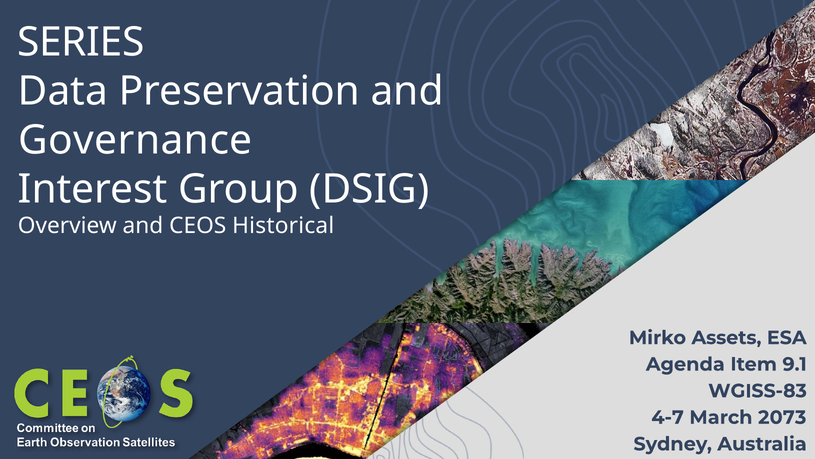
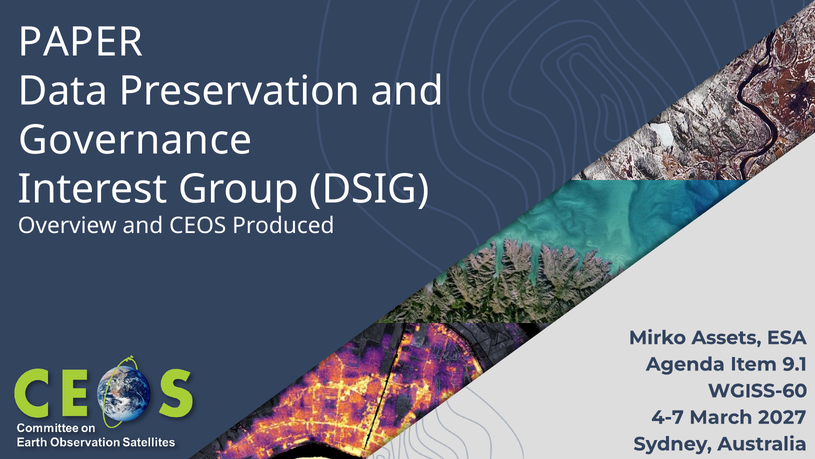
SERIES: SERIES -> PAPER
Historical: Historical -> Produced
WGISS-83: WGISS-83 -> WGISS-60
2073: 2073 -> 2027
